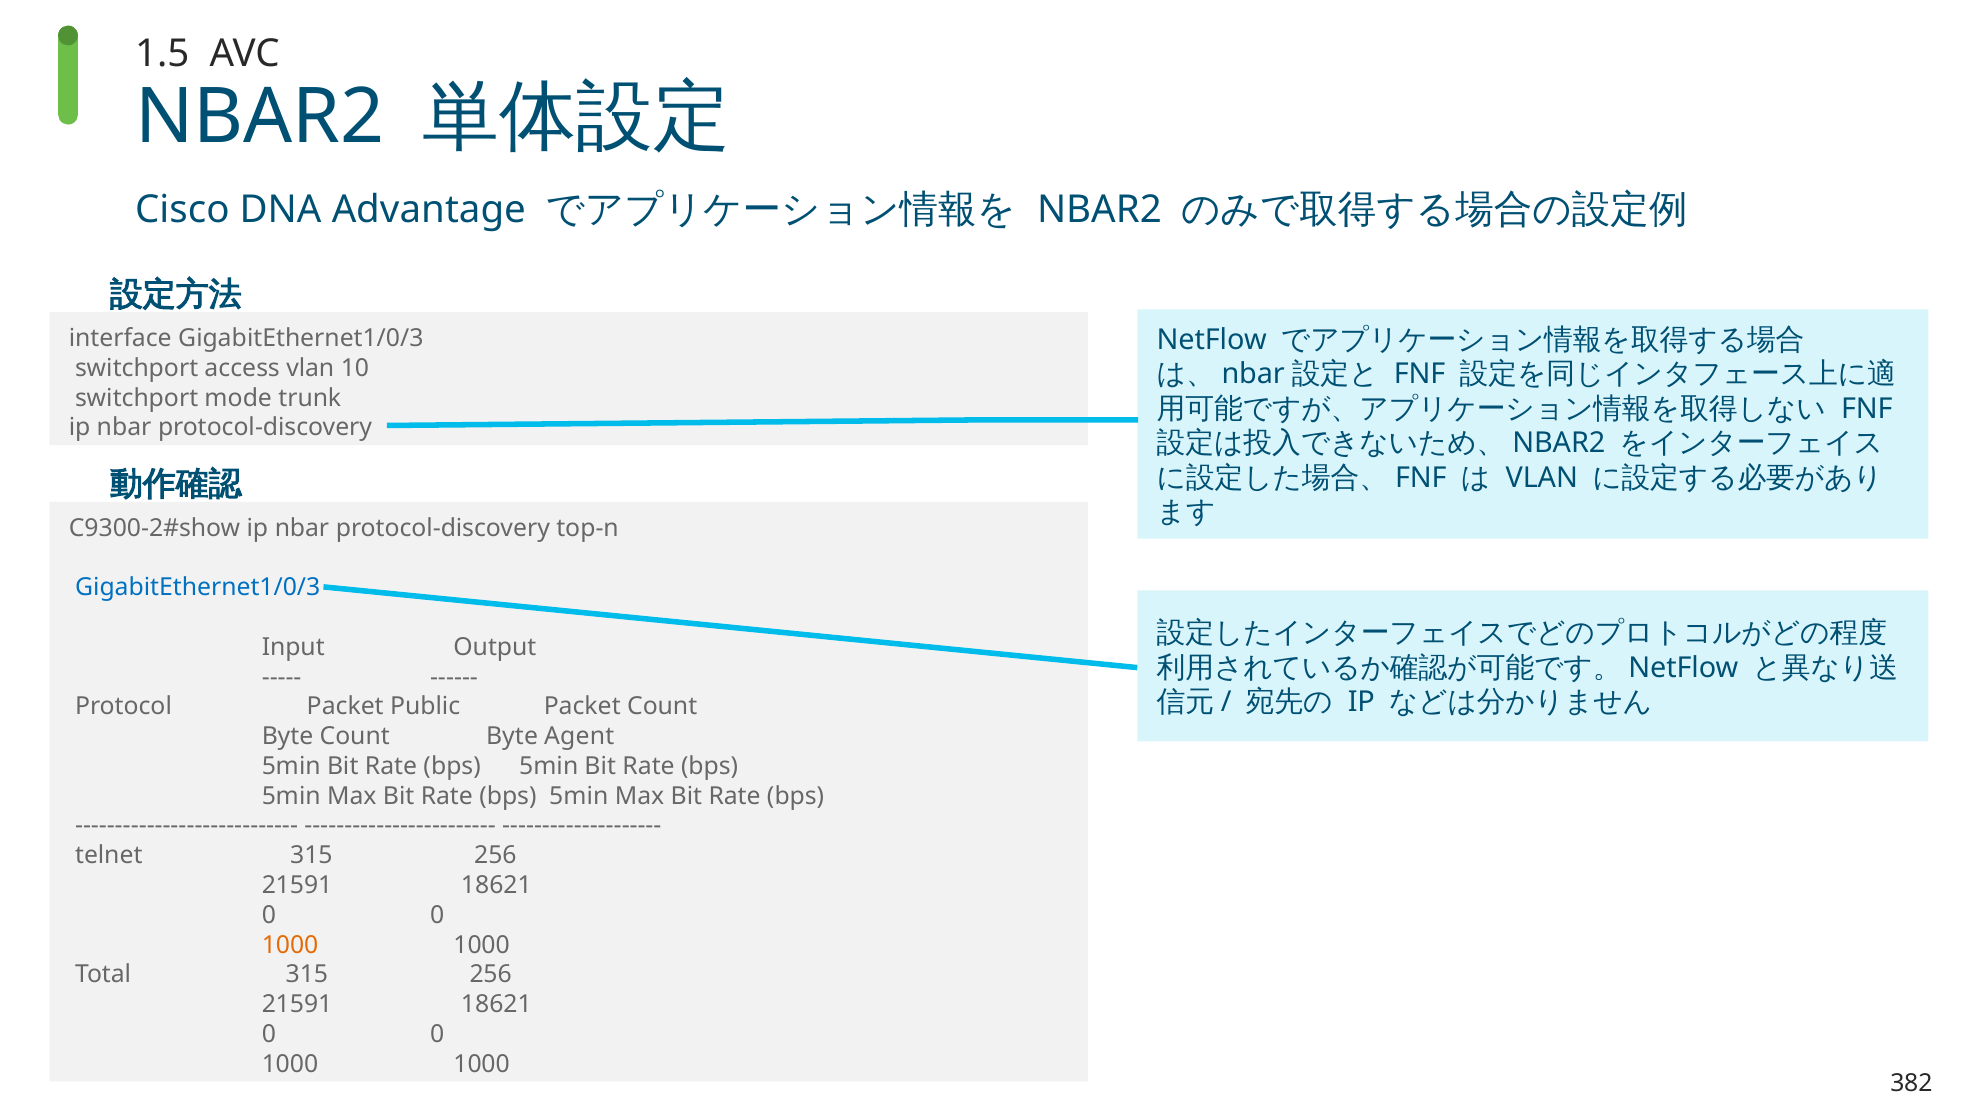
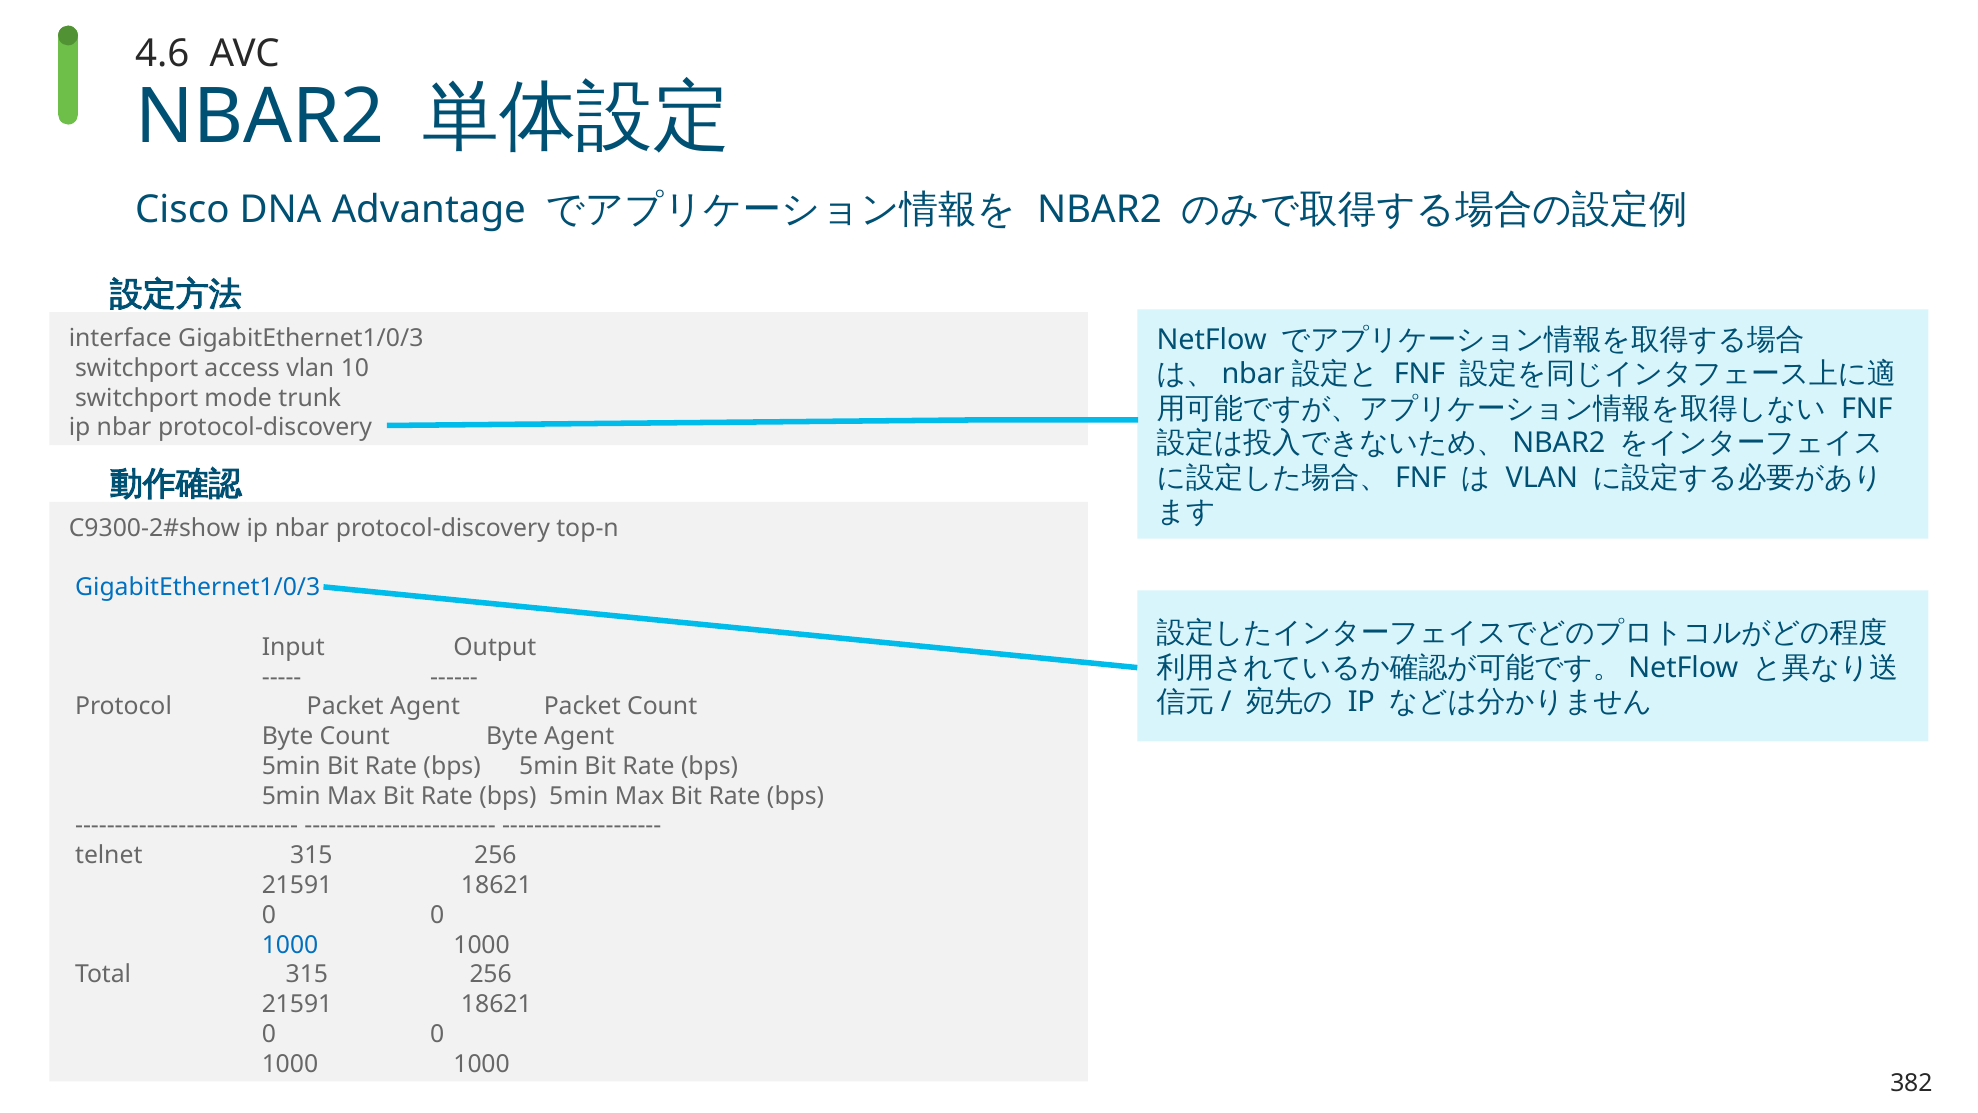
1.5: 1.5 -> 4.6
Packet Public: Public -> Agent
1000 at (290, 945) colour: orange -> blue
